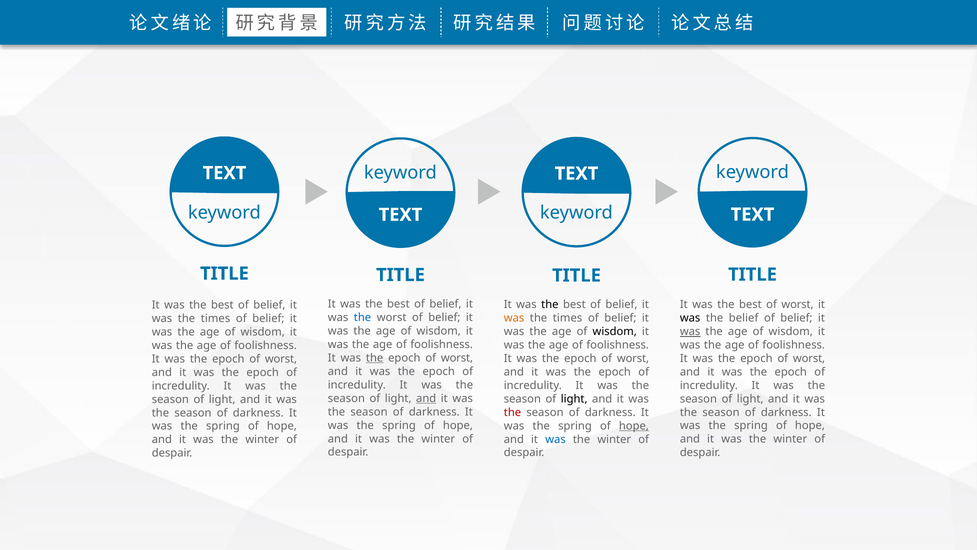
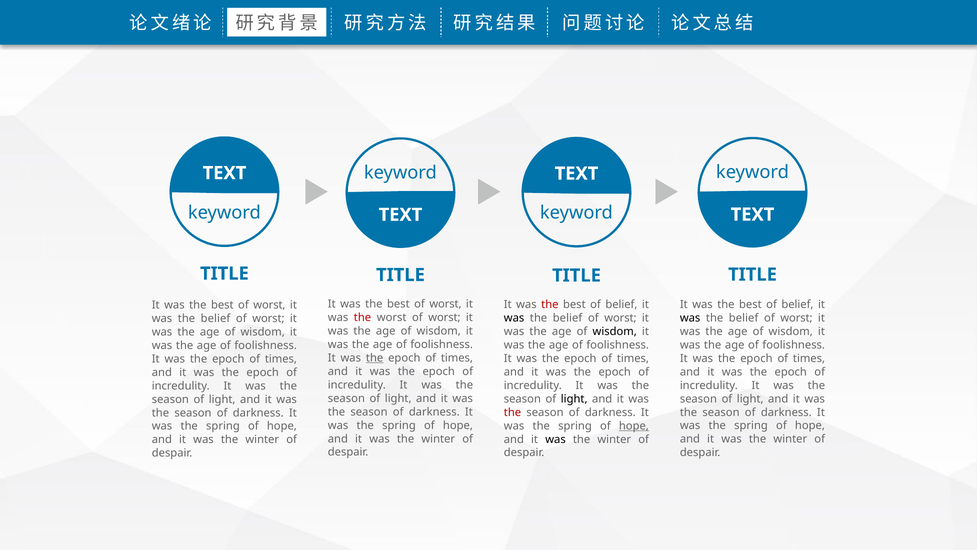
belief at (445, 304): belief -> worst
worst at (797, 304): worst -> belief
the at (550, 305) colour: black -> red
belief at (269, 305): belief -> worst
the at (363, 317) colour: blue -> red
worst of belief: belief -> worst
was at (514, 318) colour: orange -> black
times at (568, 318): times -> belief
belief at (620, 318): belief -> worst
belief at (796, 318): belief -> worst
times at (216, 318): times -> belief
belief at (268, 318): belief -> worst
was at (690, 331) underline: present -> none
worst at (457, 358): worst -> times
worst at (633, 358): worst -> times
worst at (809, 358): worst -> times
worst at (281, 359): worst -> times
and at (426, 398) underline: present -> none
was at (556, 439) colour: blue -> black
